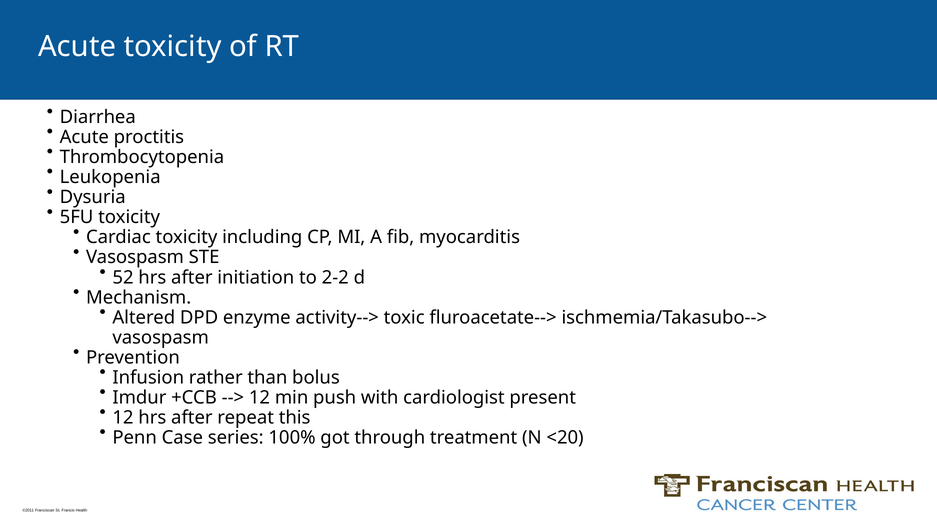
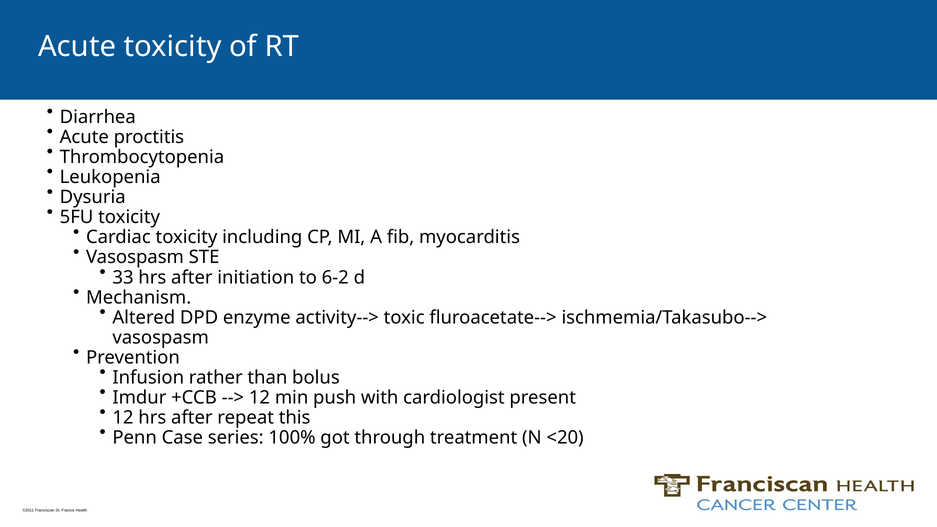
52: 52 -> 33
2-2: 2-2 -> 6-2
